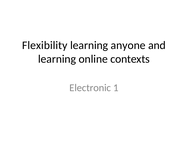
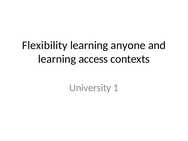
online: online -> access
Electronic: Electronic -> University
